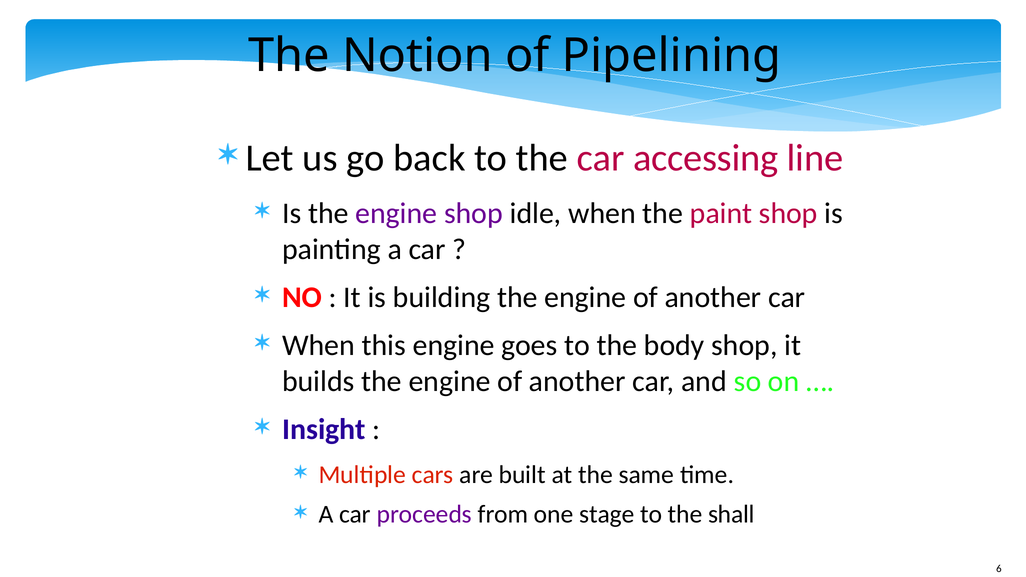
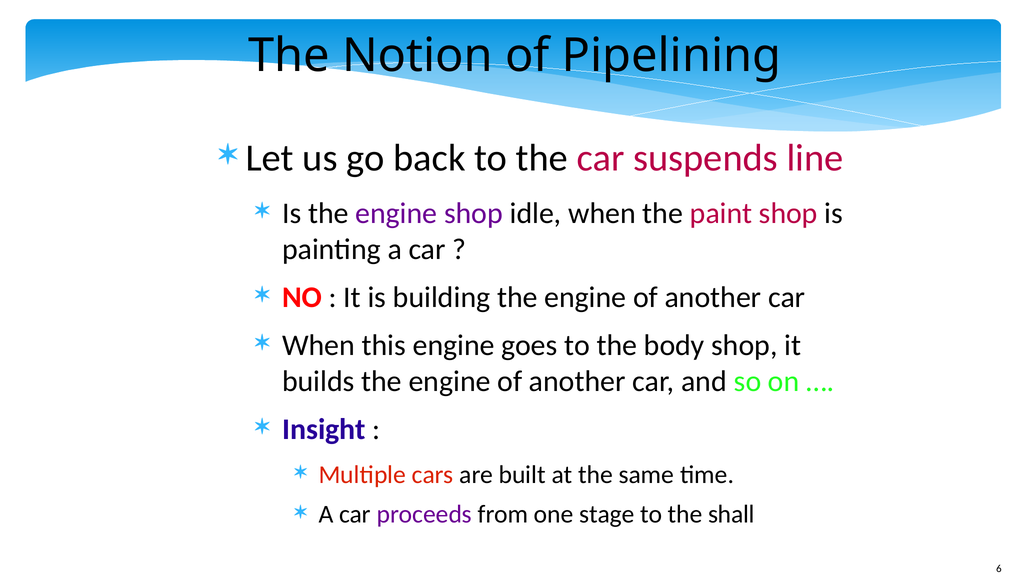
accessing: accessing -> suspends
